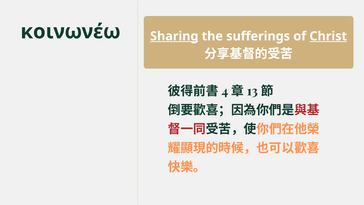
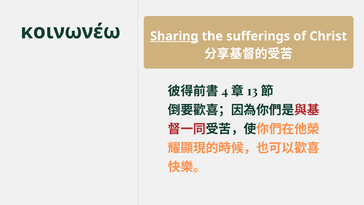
Christ underline: present -> none
